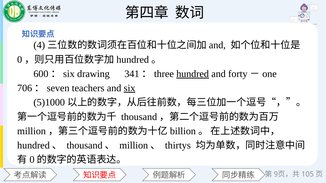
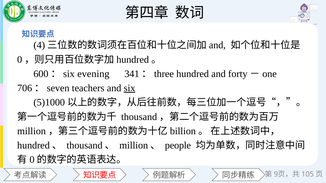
drawing: drawing -> evening
hundred underline: present -> none
thirtys: thirtys -> people
